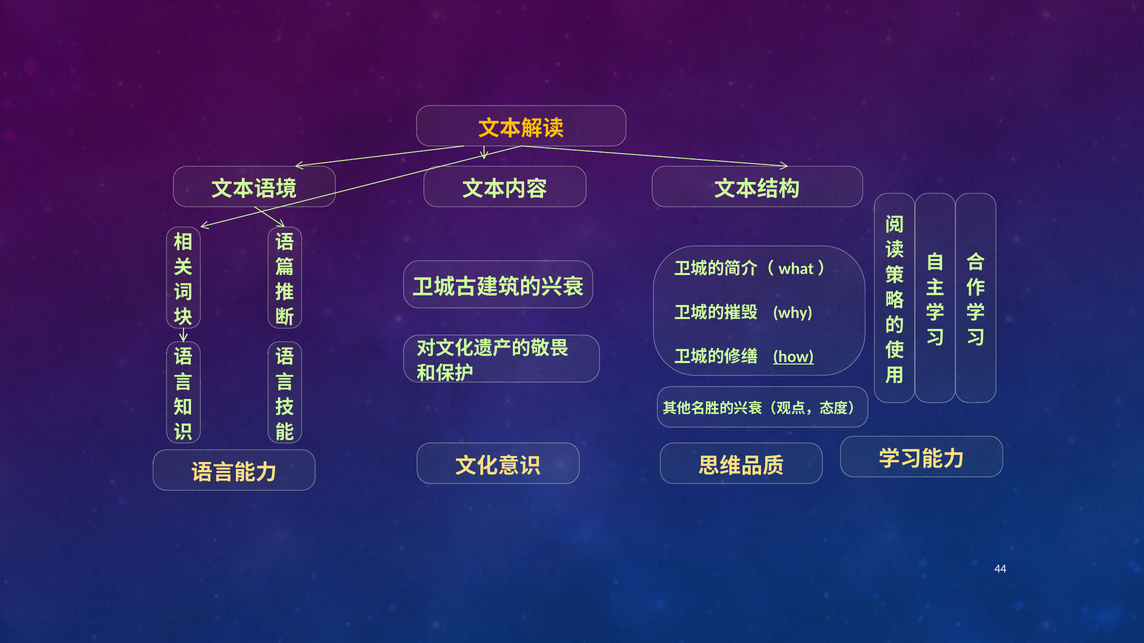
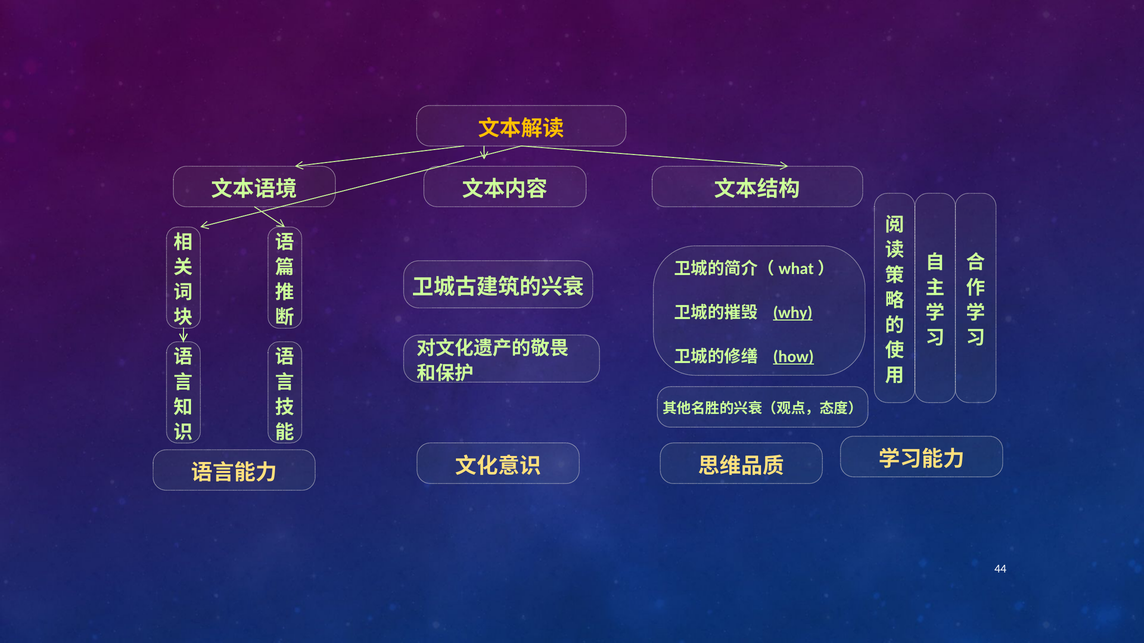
why underline: none -> present
